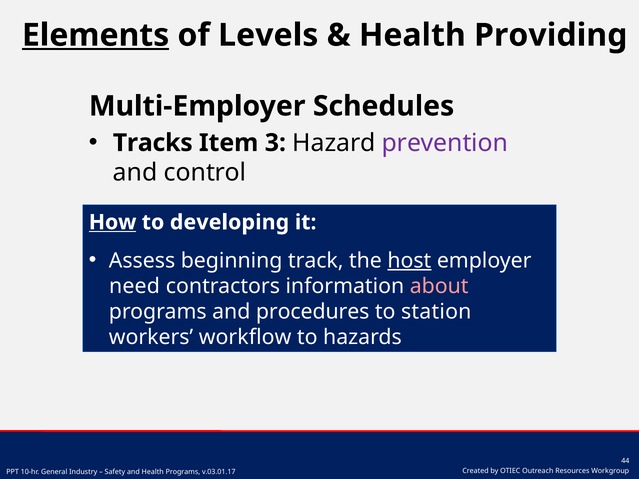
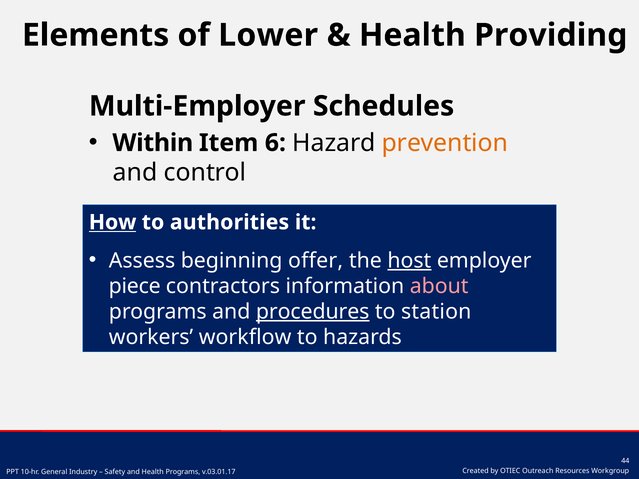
Elements underline: present -> none
Levels: Levels -> Lower
Tracks: Tracks -> Within
3: 3 -> 6
prevention colour: purple -> orange
developing: developing -> authorities
track: track -> offer
need: need -> piece
procedures underline: none -> present
